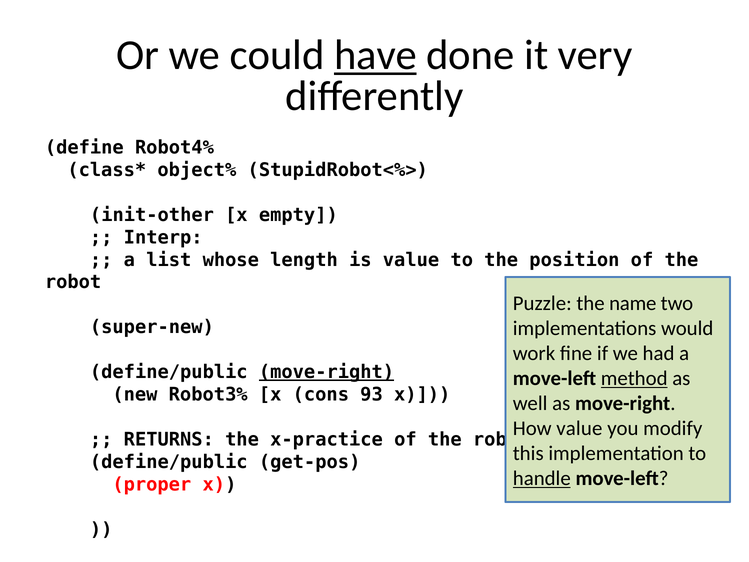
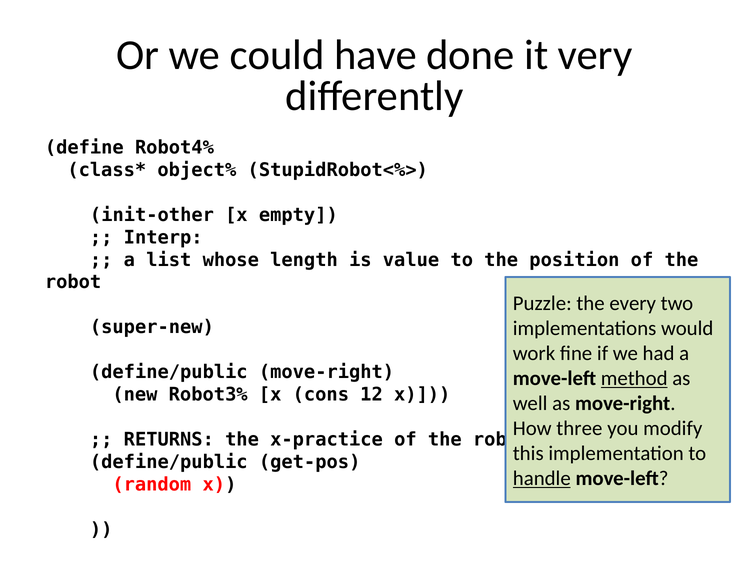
have underline: present -> none
name: name -> every
move-right at (327, 372) underline: present -> none
93: 93 -> 12
How value: value -> three
proper: proper -> random
